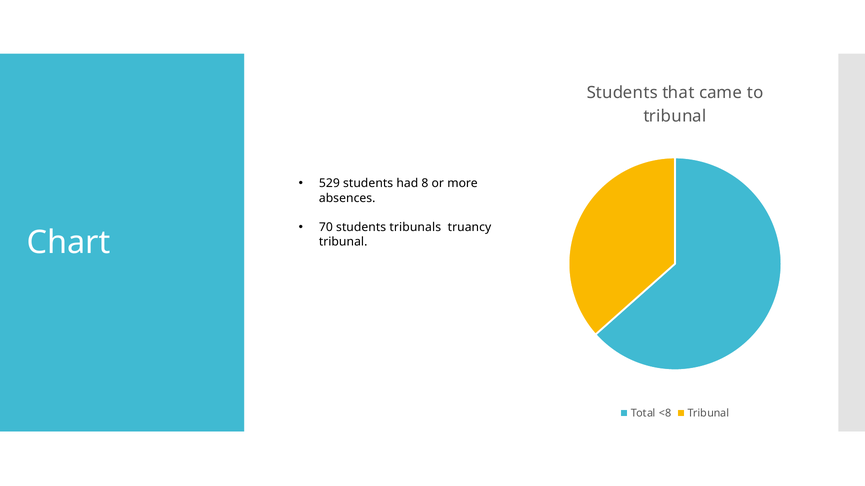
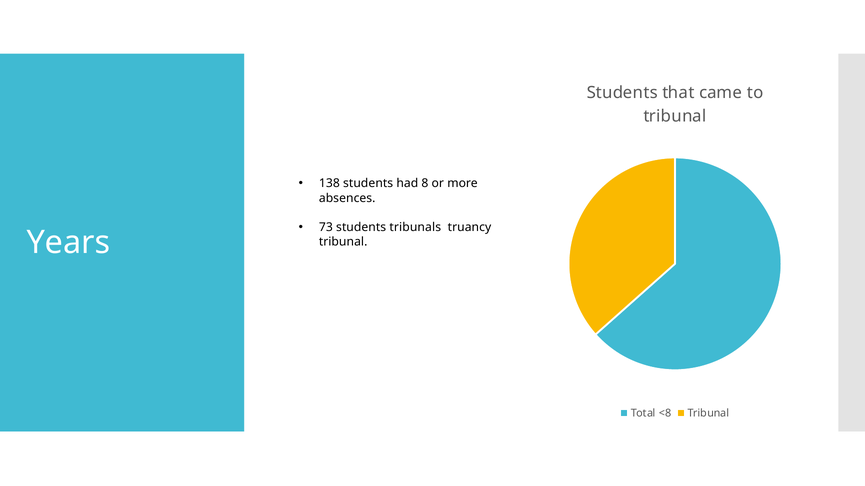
529: 529 -> 138
70: 70 -> 73
Chart: Chart -> Years
